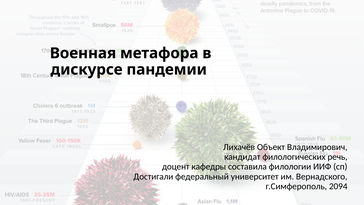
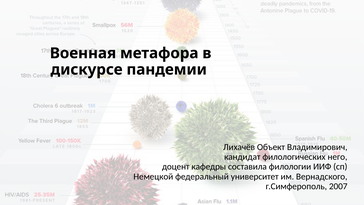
речь: речь -> него
Достигали: Достигали -> Немецкой
2094: 2094 -> 2007
